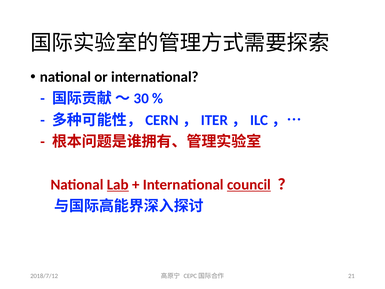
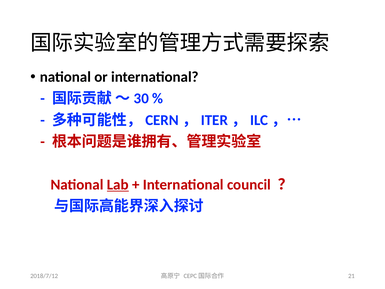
council underline: present -> none
